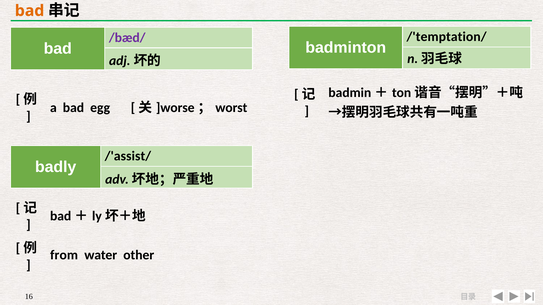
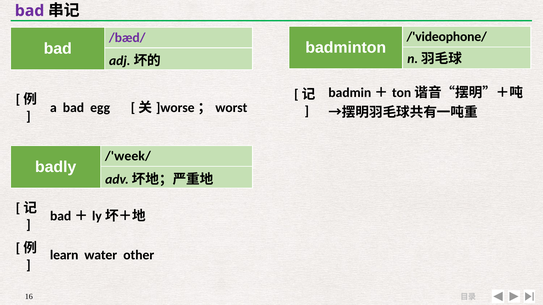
bad at (30, 11) colour: orange -> purple
/'temptation/: /'temptation/ -> /'videophone/
/'assist/: /'assist/ -> /'week/
from: from -> learn
